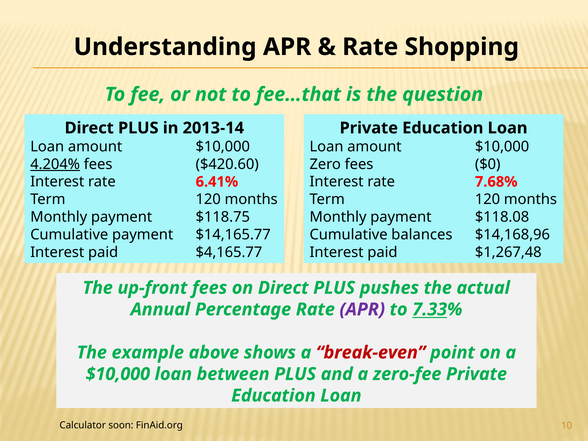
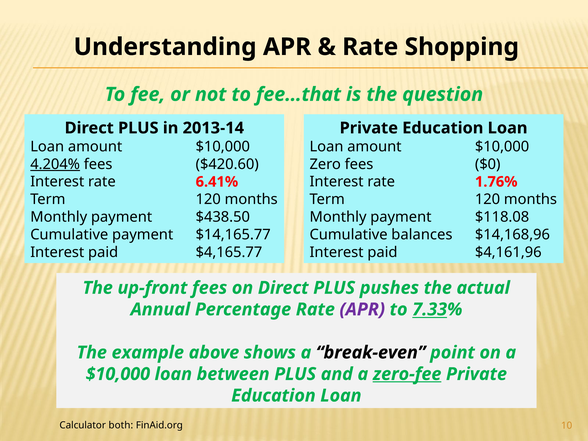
7.68%: 7.68% -> 1.76%
$118.75: $118.75 -> $438.50
$1,267,48: $1,267,48 -> $4,161,96
break-even colour: red -> black
zero-fee underline: none -> present
soon: soon -> both
